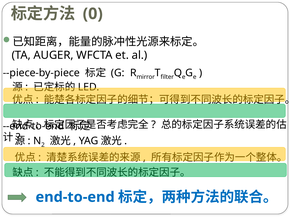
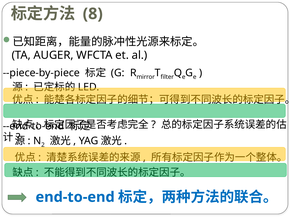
0: 0 -> 8
